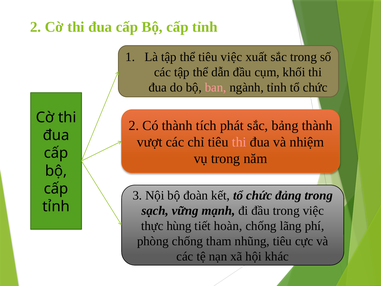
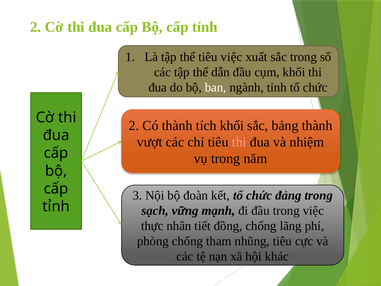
ban colour: pink -> white
tích phát: phát -> khối
hùng: hùng -> nhân
hoàn: hoàn -> đồng
